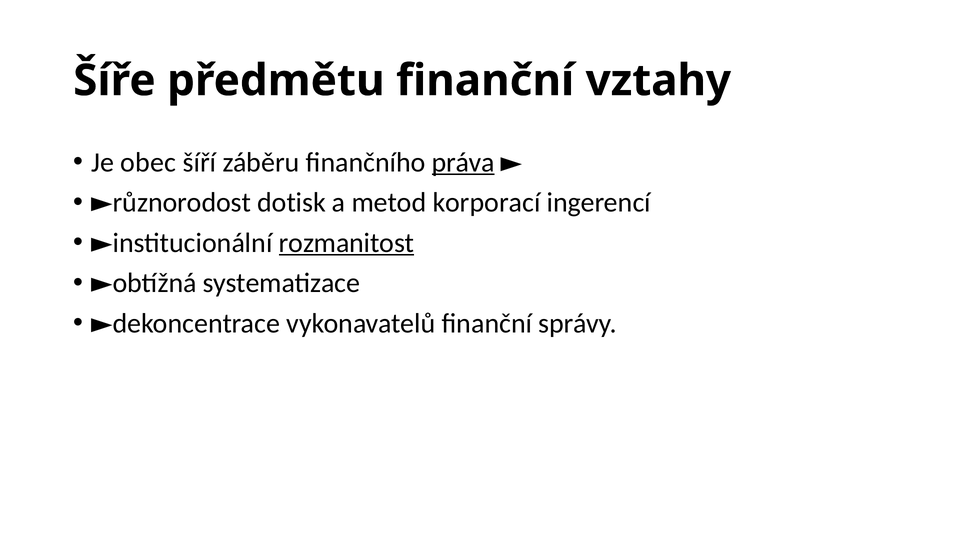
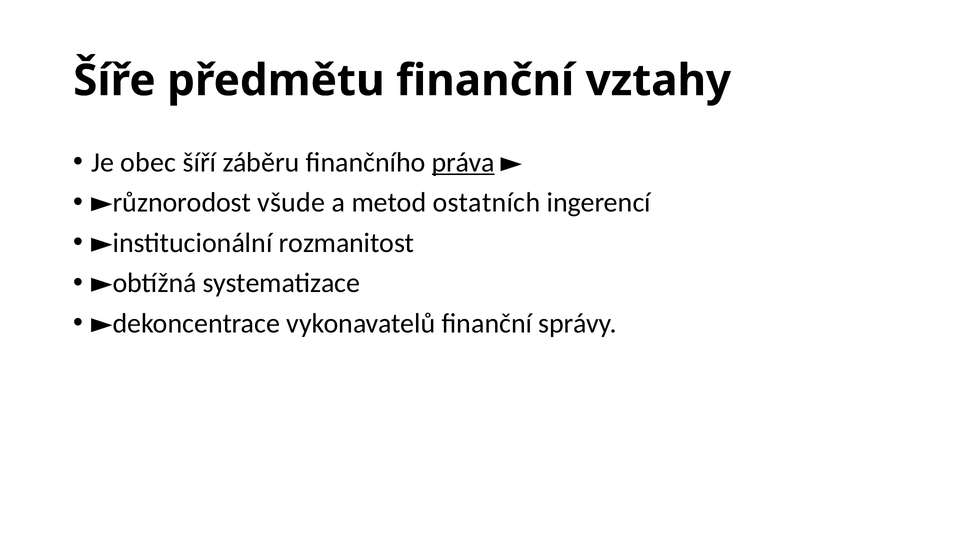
dotisk: dotisk -> všude
korporací: korporací -> ostatních
rozmanitost underline: present -> none
